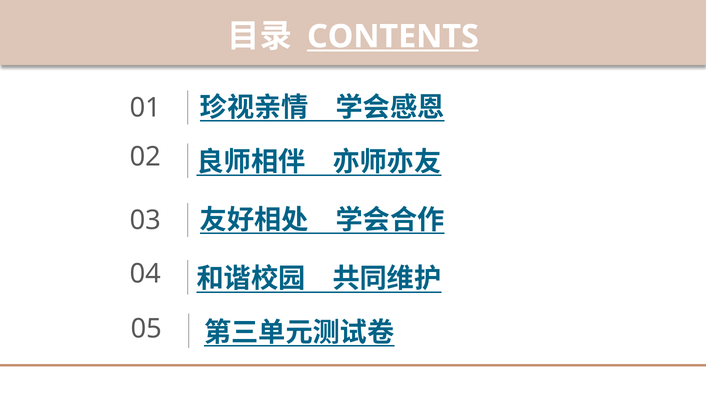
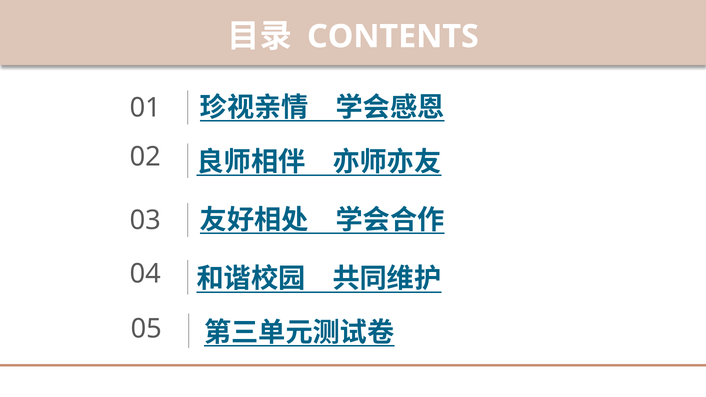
CONTENTS underline: present -> none
